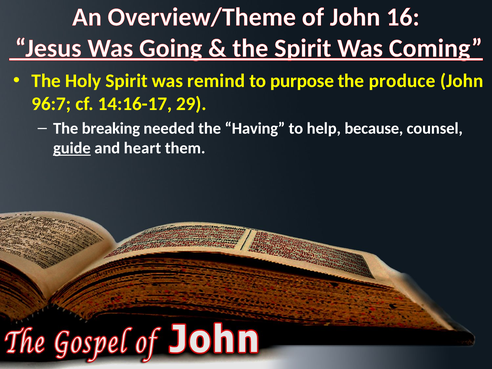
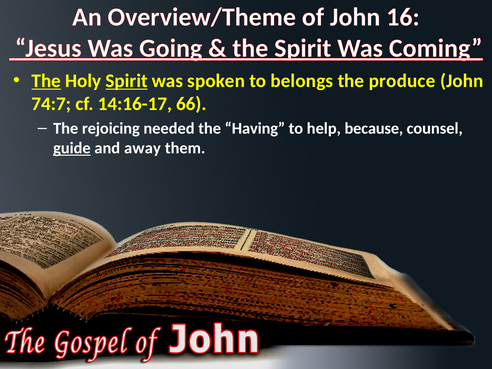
The at (46, 81) underline: none -> present
Spirit at (127, 81) underline: none -> present
remind: remind -> spoken
purpose: purpose -> belongs
96:7: 96:7 -> 74:7
29: 29 -> 66
breaking: breaking -> rejoicing
heart: heart -> away
